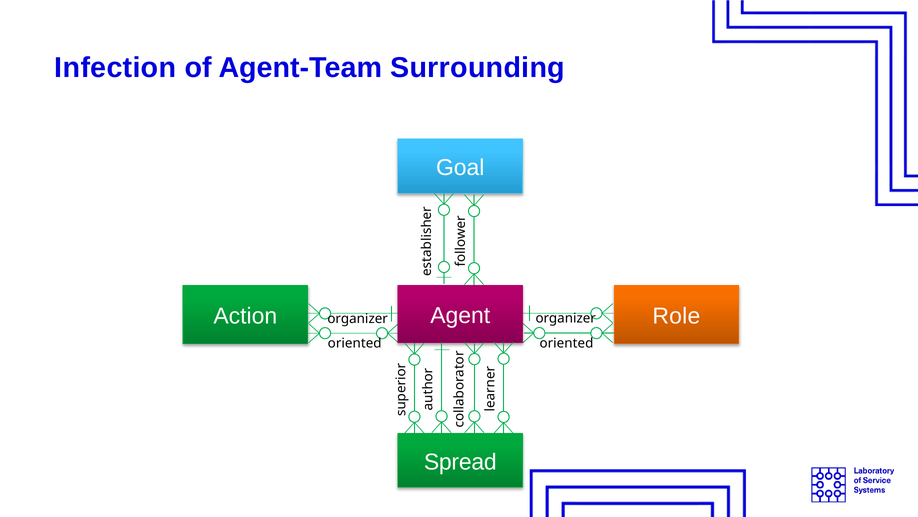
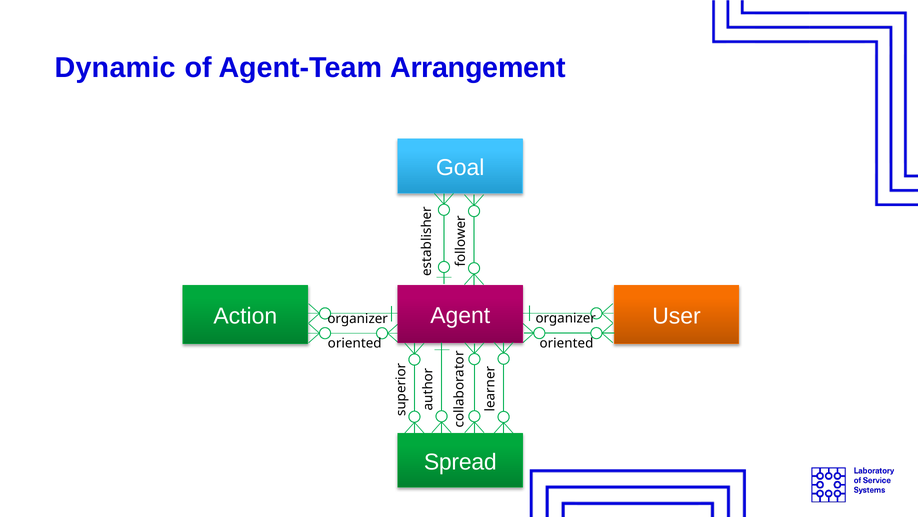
Infection: Infection -> Dynamic
Surrounding: Surrounding -> Arrangement
Role: Role -> User
